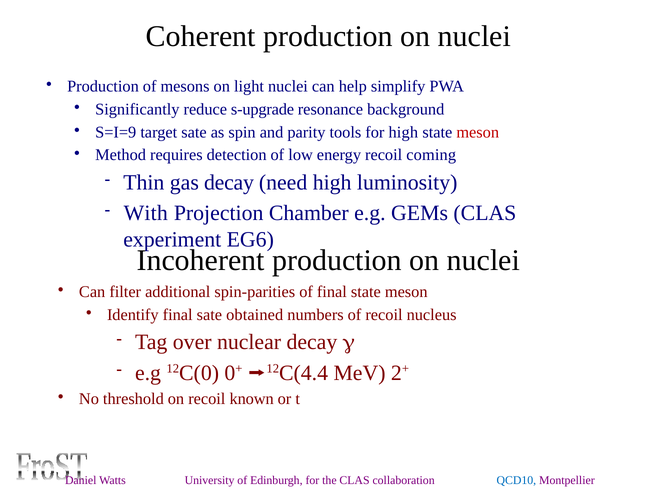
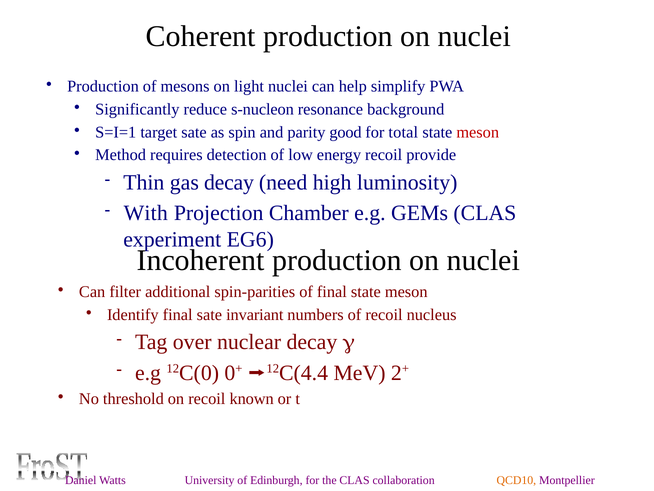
s-upgrade: s-upgrade -> s-nucleon
S=I=9: S=I=9 -> S=I=1
tools: tools -> good
for high: high -> total
coming: coming -> provide
obtained: obtained -> invariant
QCD10 colour: blue -> orange
